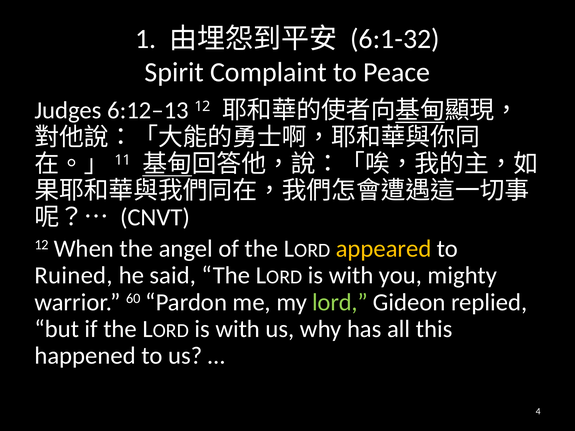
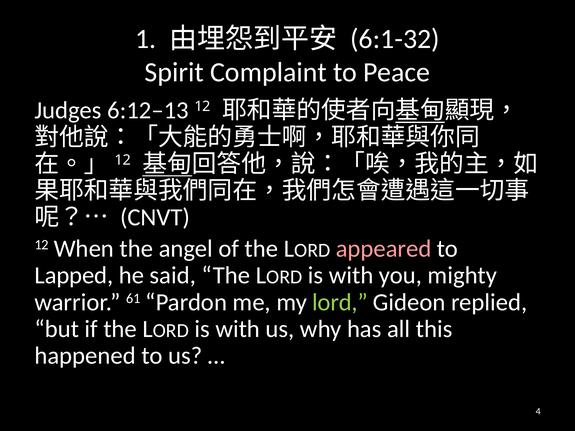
11 at (123, 160): 11 -> 12
appeared colour: yellow -> pink
Ruined: Ruined -> Lapped
60: 60 -> 61
